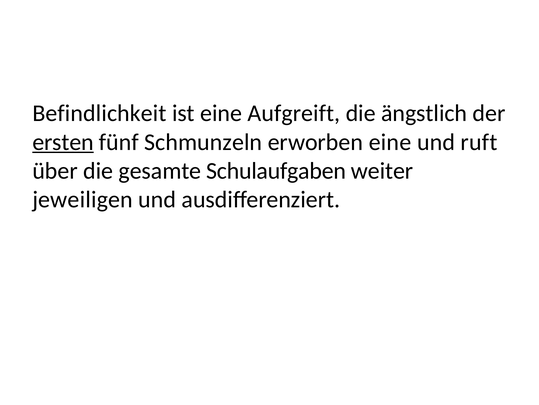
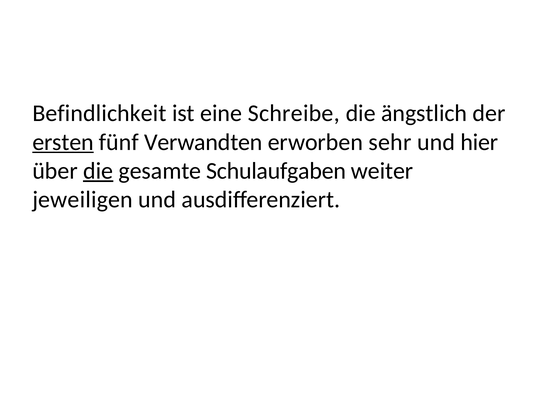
Aufgreift: Aufgreift -> Schreibe
Schmunzeln: Schmunzeln -> Verwandten
erworben eine: eine -> sehr
ruft: ruft -> hier
die at (98, 171) underline: none -> present
